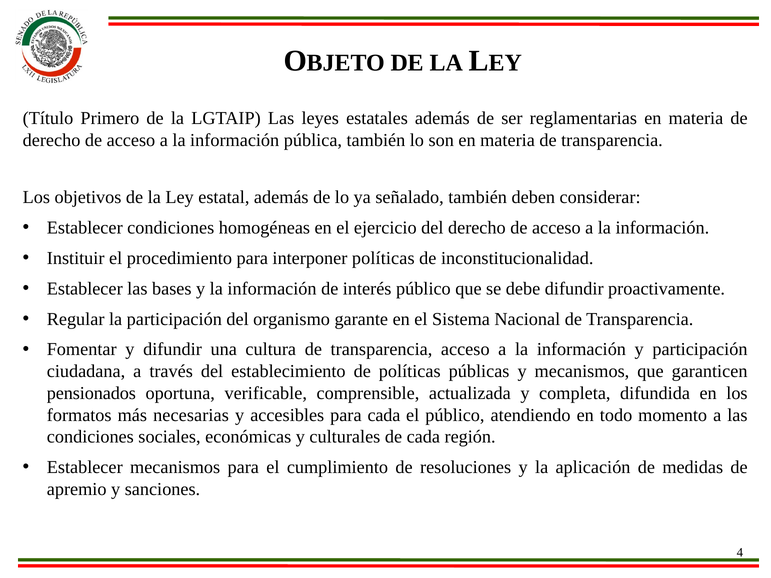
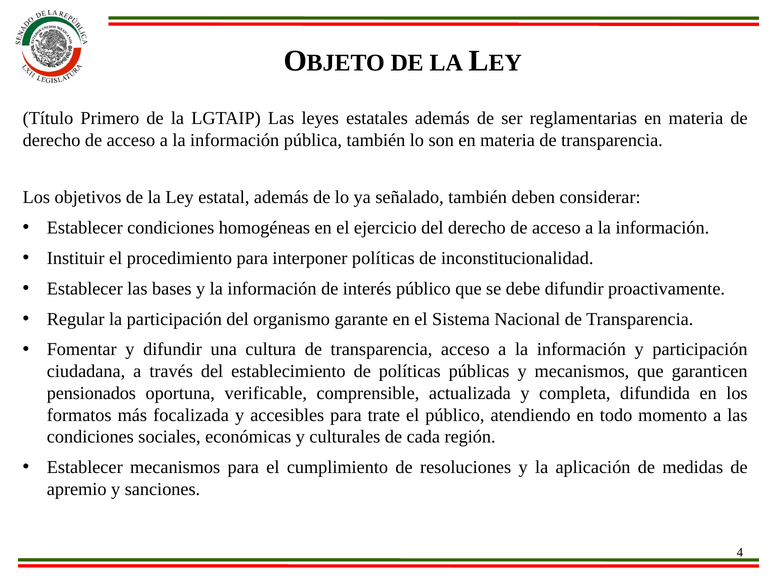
necesarias: necesarias -> focalizada
para cada: cada -> trate
